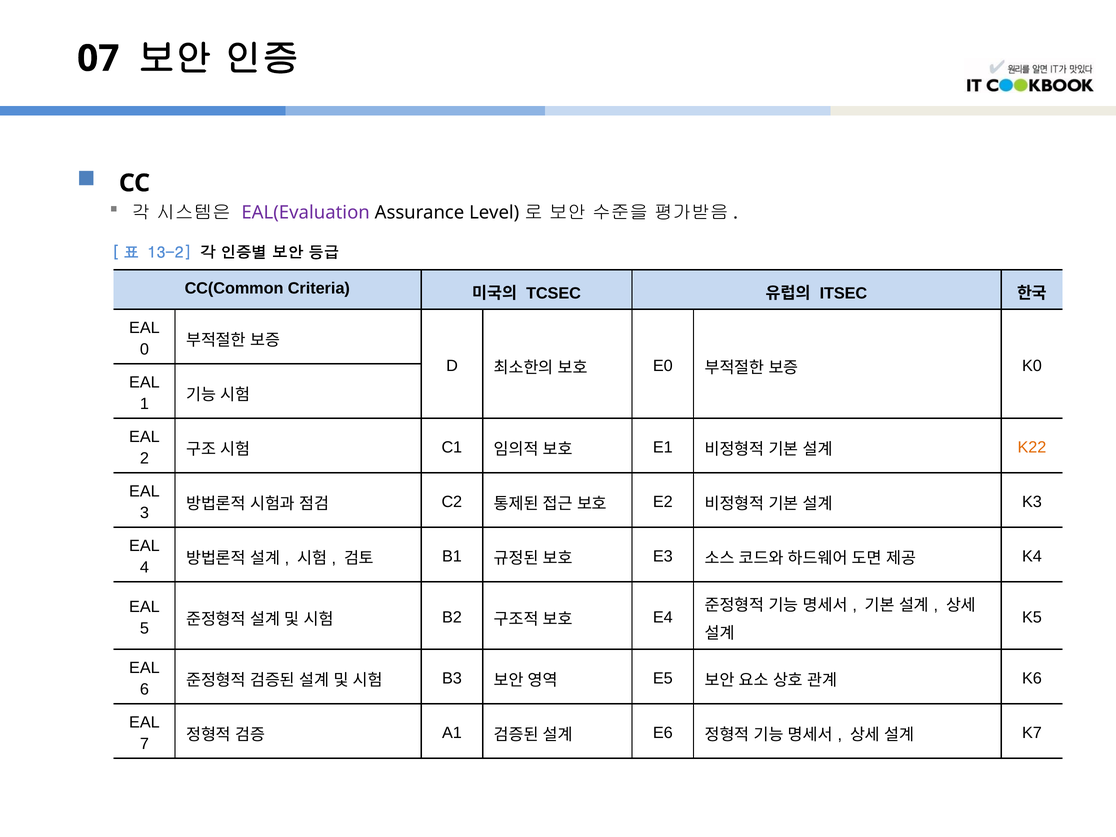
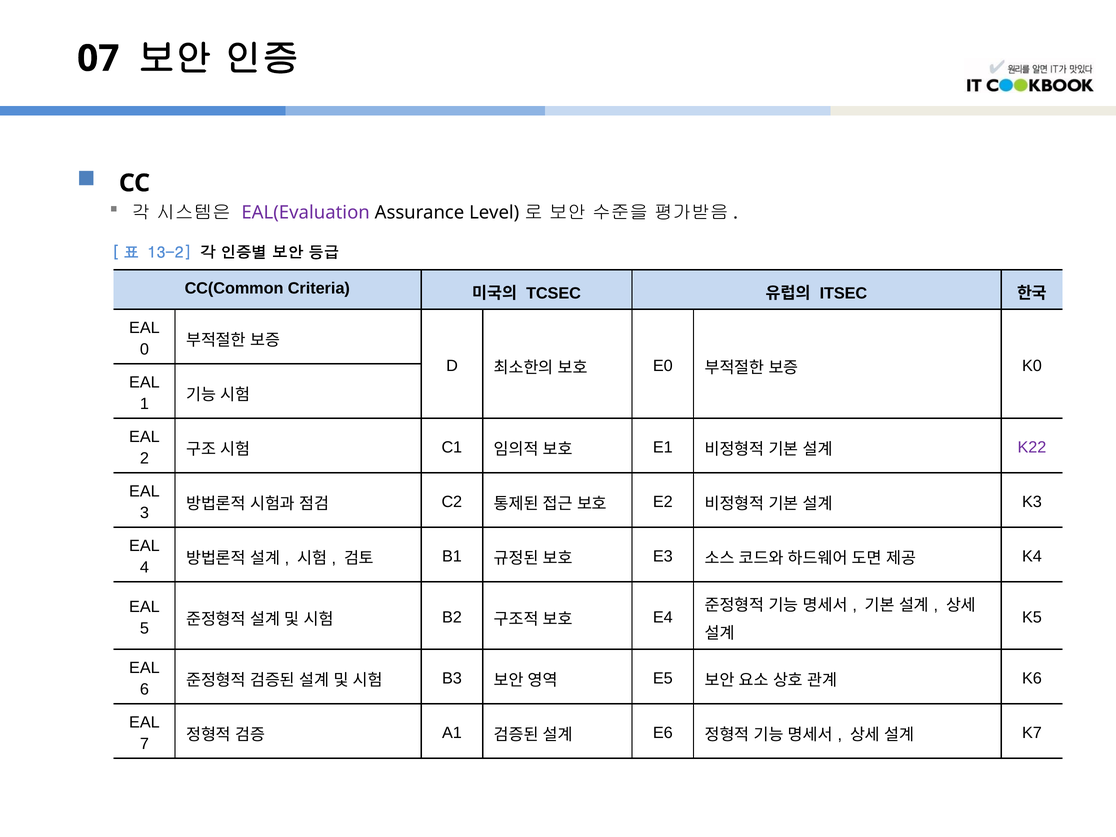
K22 colour: orange -> purple
